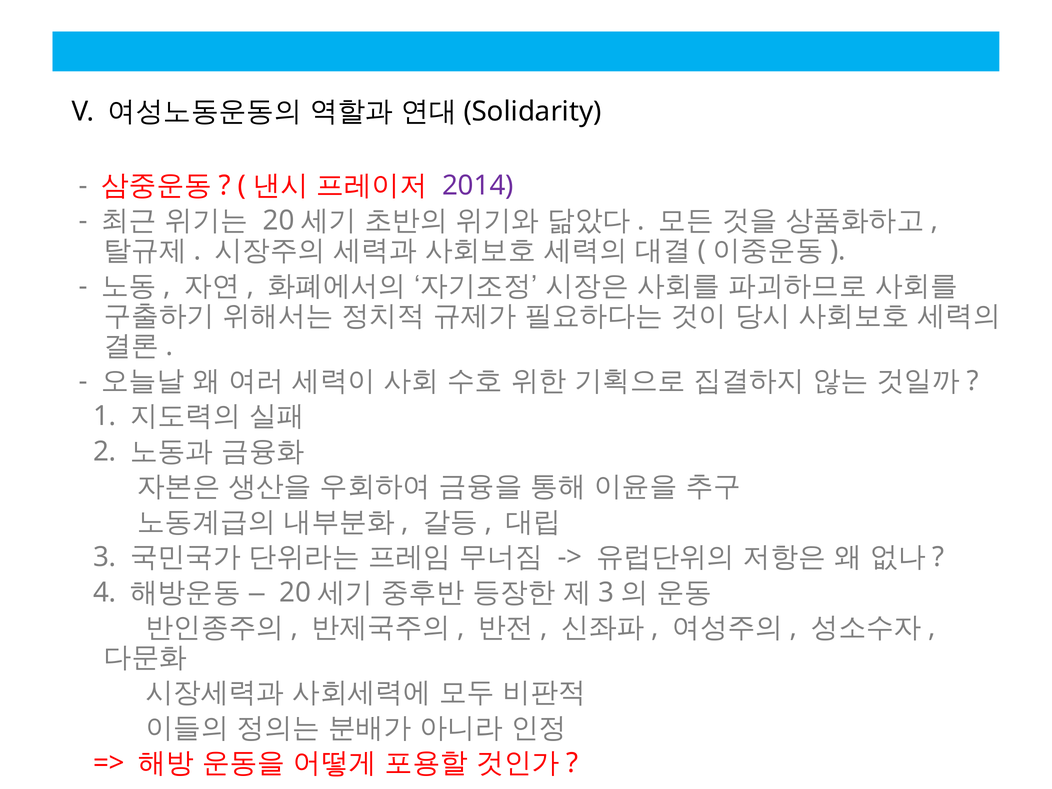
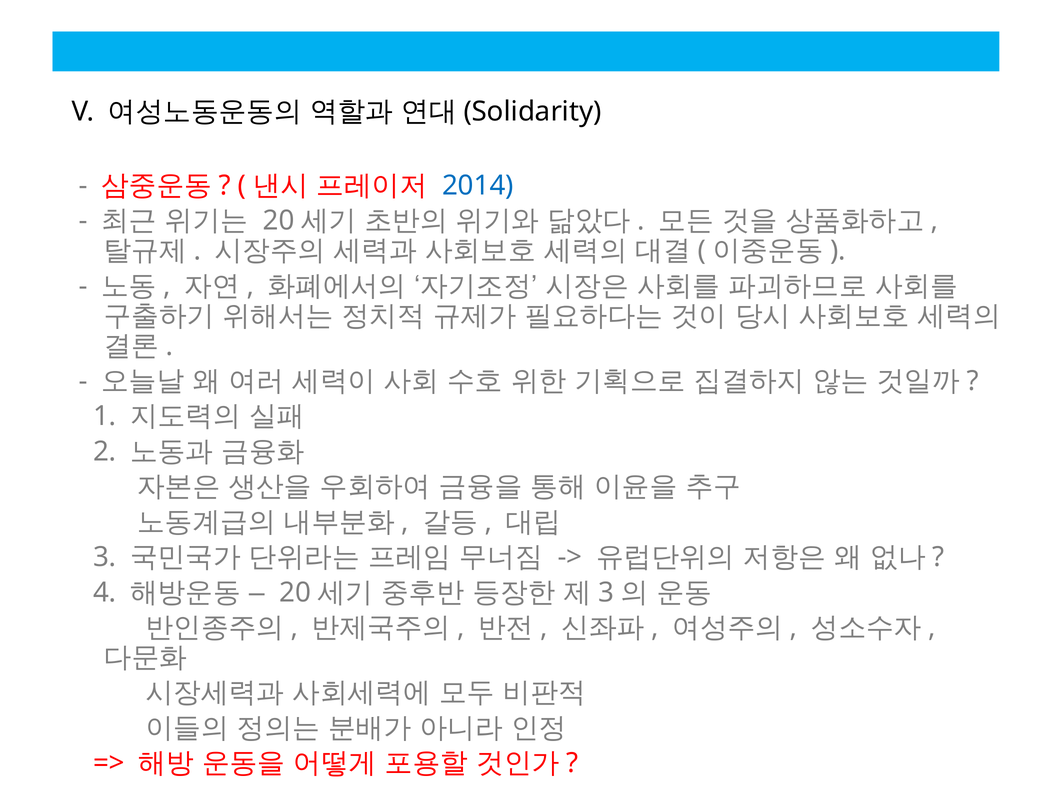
2014 colour: purple -> blue
